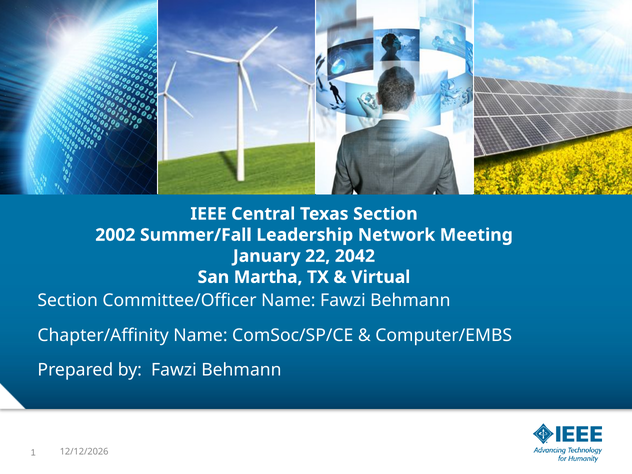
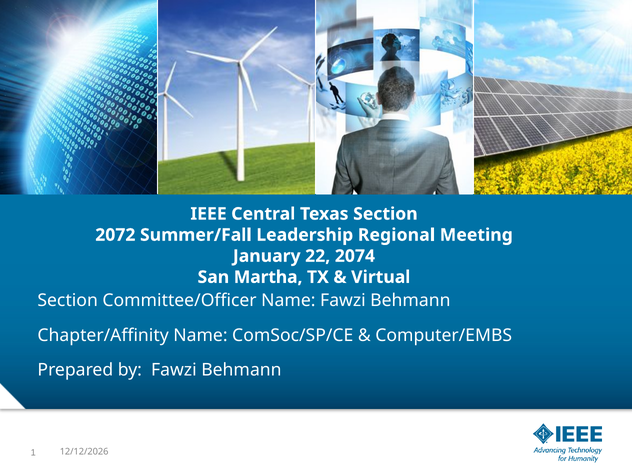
2002: 2002 -> 2072
Network: Network -> Regional
2042: 2042 -> 2074
